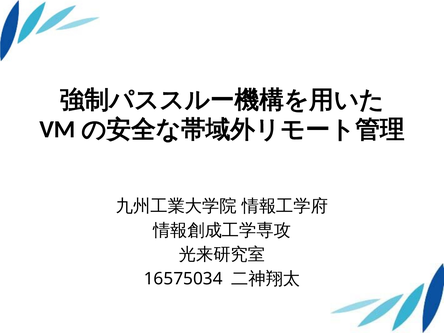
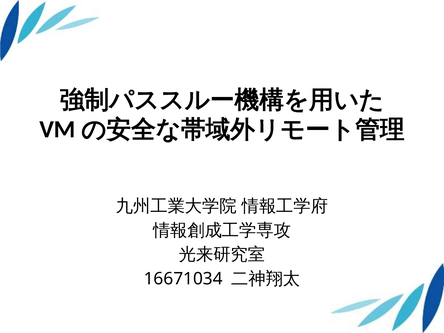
16575034: 16575034 -> 16671034
